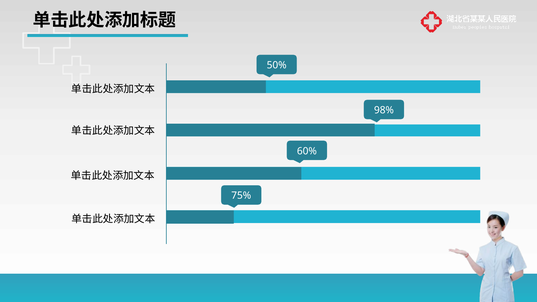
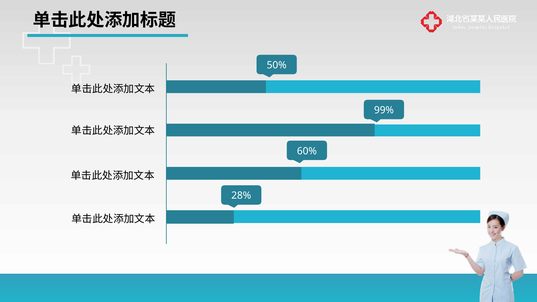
98%: 98% -> 99%
75%: 75% -> 28%
